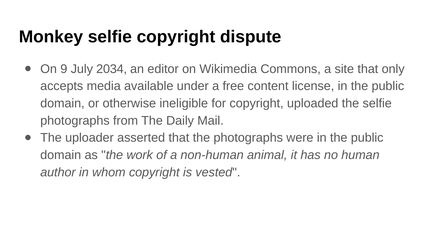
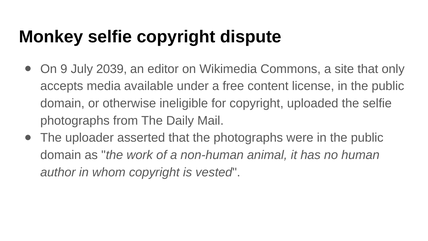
2034: 2034 -> 2039
